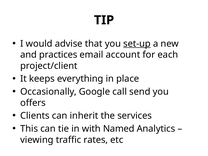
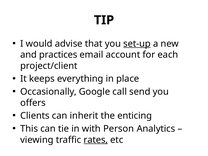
services: services -> enticing
Named: Named -> Person
rates underline: none -> present
